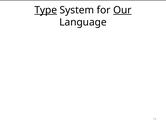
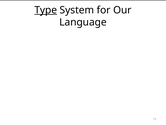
Our underline: present -> none
